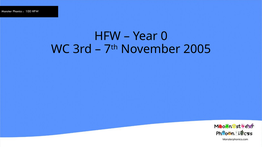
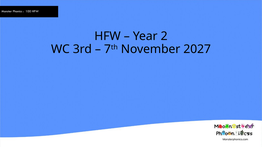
0: 0 -> 2
2005: 2005 -> 2027
